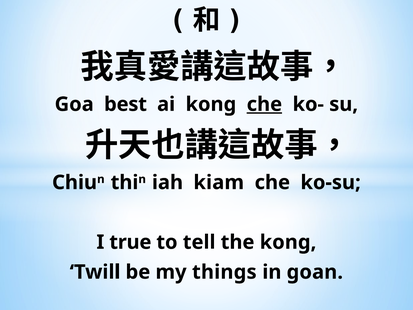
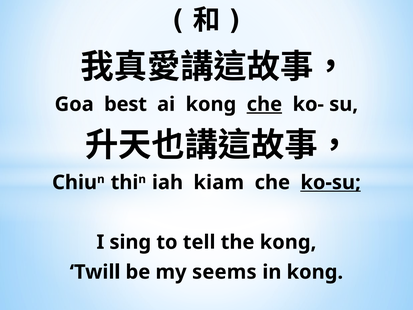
ko-su underline: none -> present
true: true -> sing
things: things -> seems
in goan: goan -> kong
